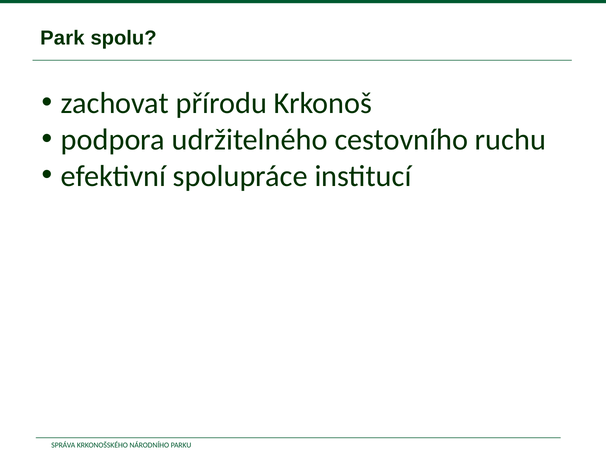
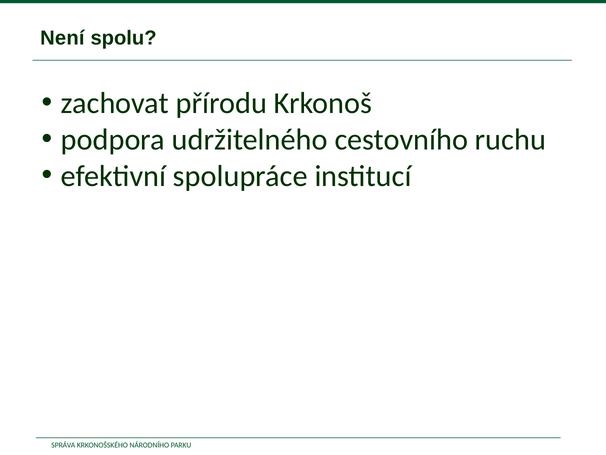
Park: Park -> Není
